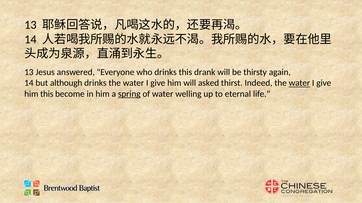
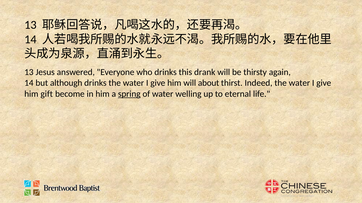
asked: asked -> about
water at (299, 83) underline: present -> none
him this: this -> gift
